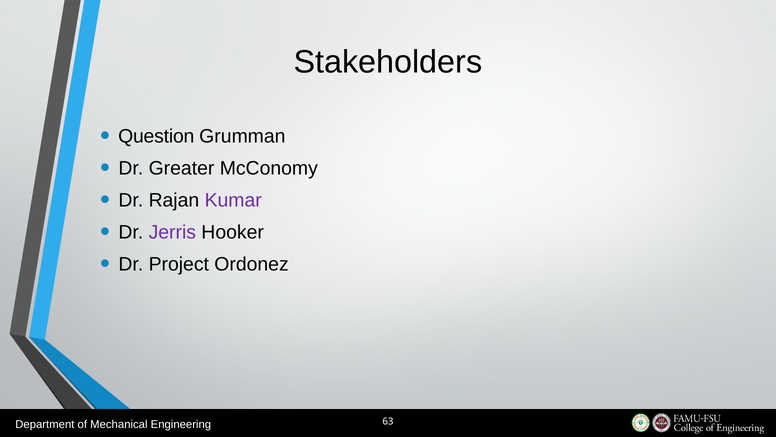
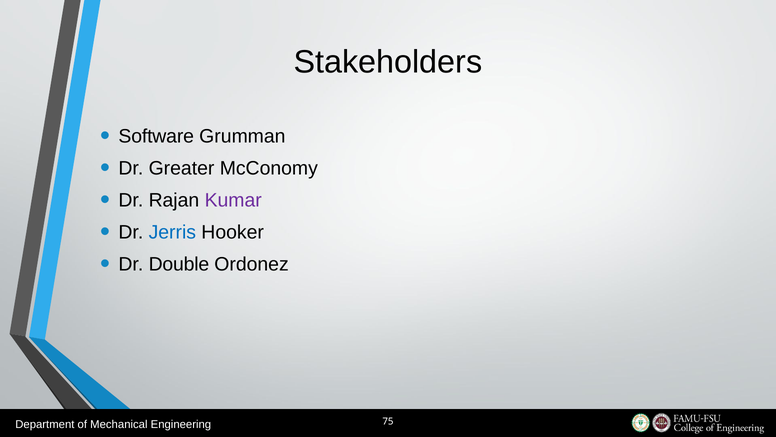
Question: Question -> Software
Jerris colour: purple -> blue
Project: Project -> Double
63: 63 -> 75
